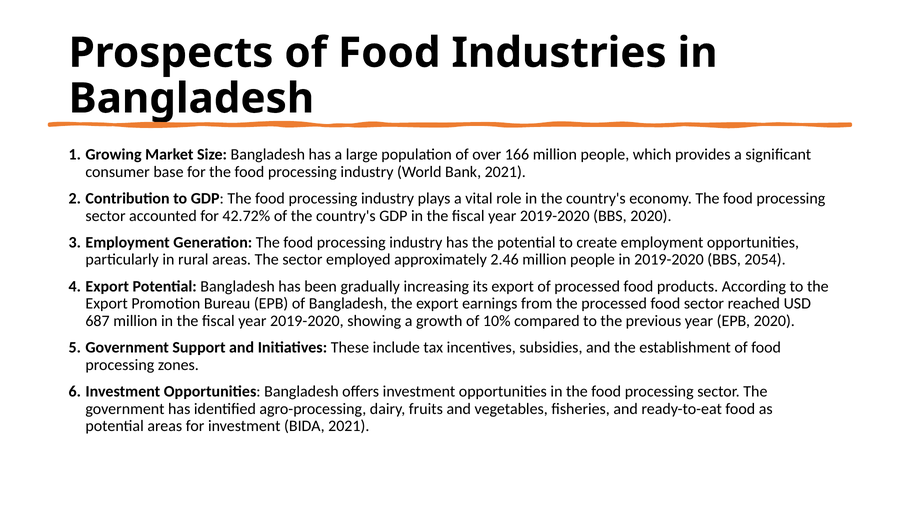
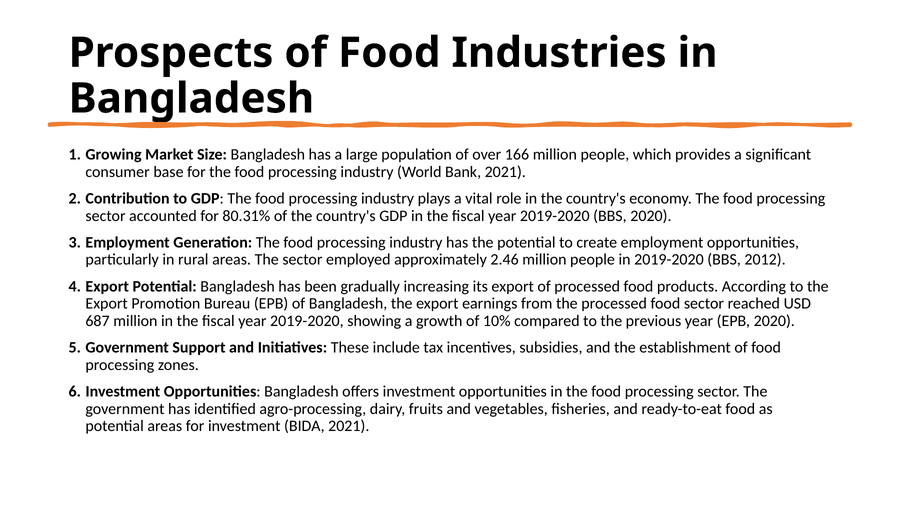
42.72%: 42.72% -> 80.31%
2054: 2054 -> 2012
